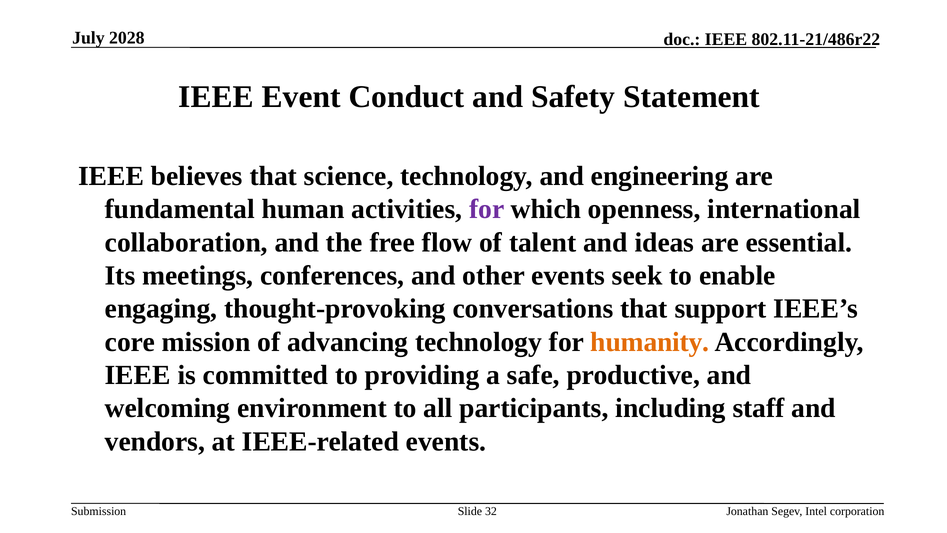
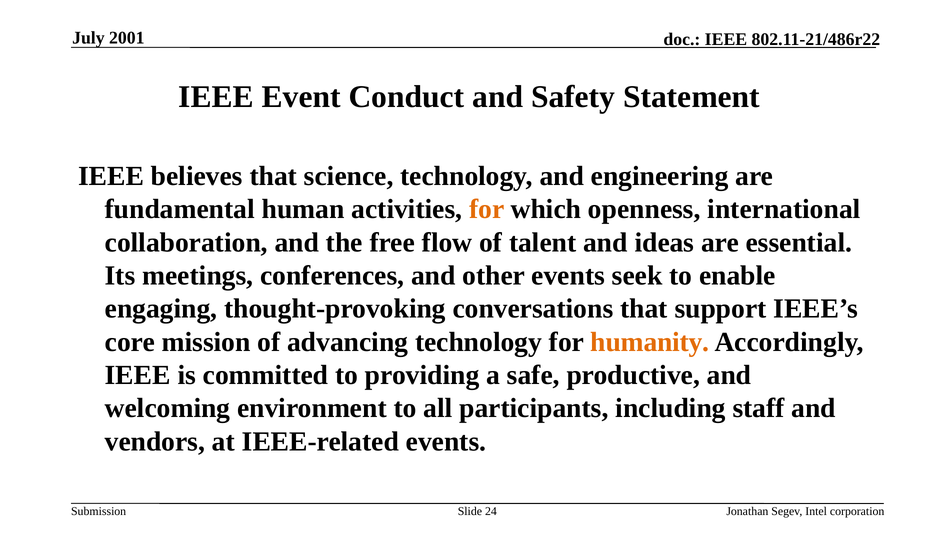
2028: 2028 -> 2001
for at (487, 209) colour: purple -> orange
32: 32 -> 24
